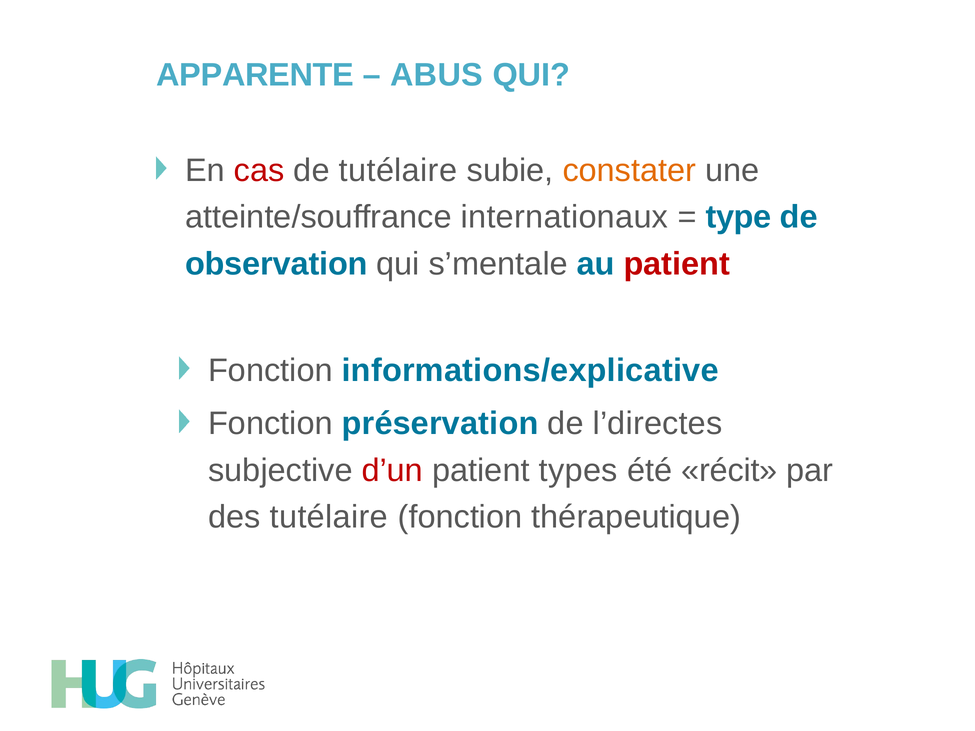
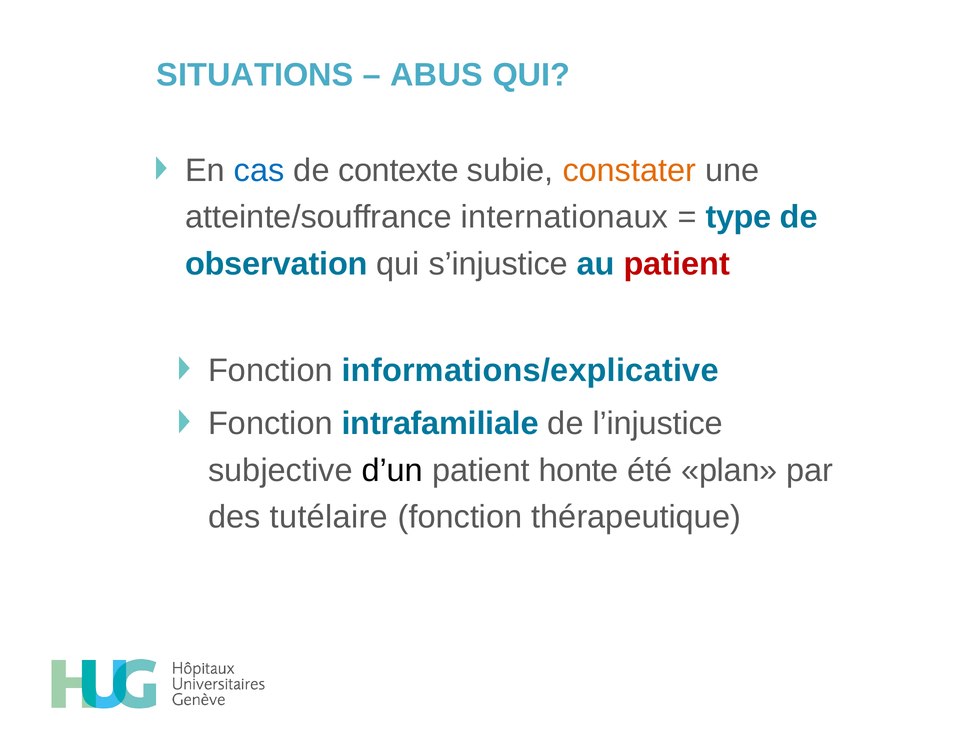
APPARENTE: APPARENTE -> SITUATIONS
cas colour: red -> blue
de tutélaire: tutélaire -> contexte
s’mentale: s’mentale -> s’injustice
préservation: préservation -> intrafamiliale
l’directes: l’directes -> l’injustice
d’un colour: red -> black
types: types -> honte
récit: récit -> plan
